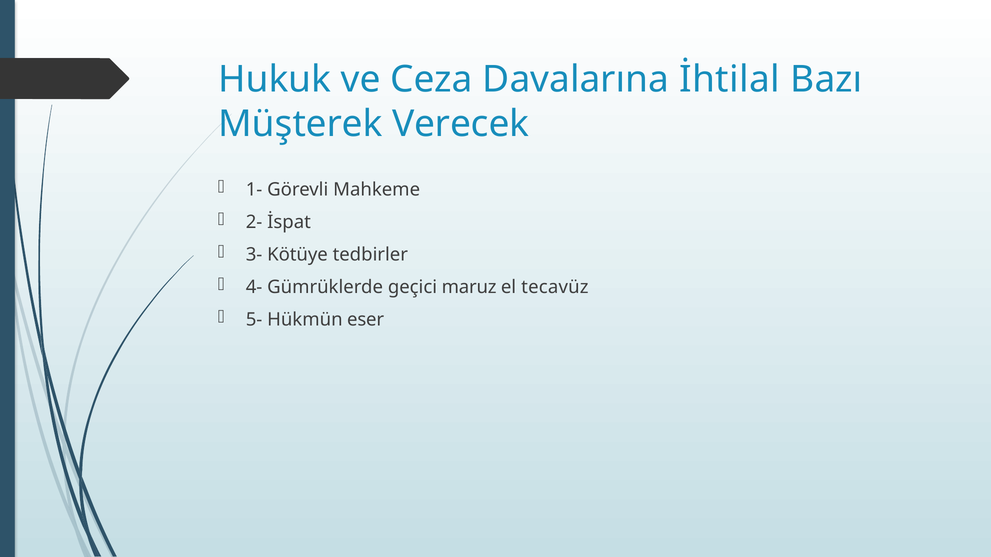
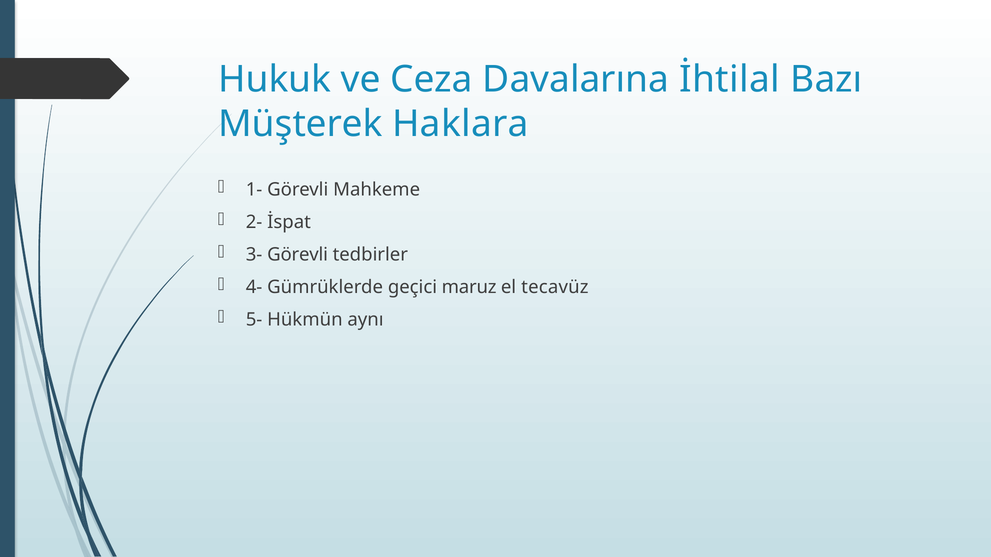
Verecek: Verecek -> Haklara
3- Kötüye: Kötüye -> Görevli
eser: eser -> aynı
